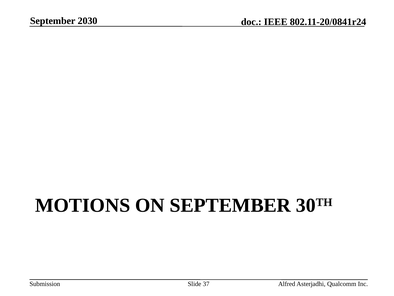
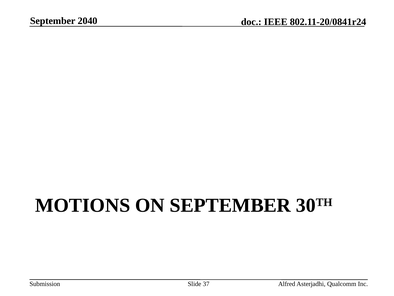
2030: 2030 -> 2040
